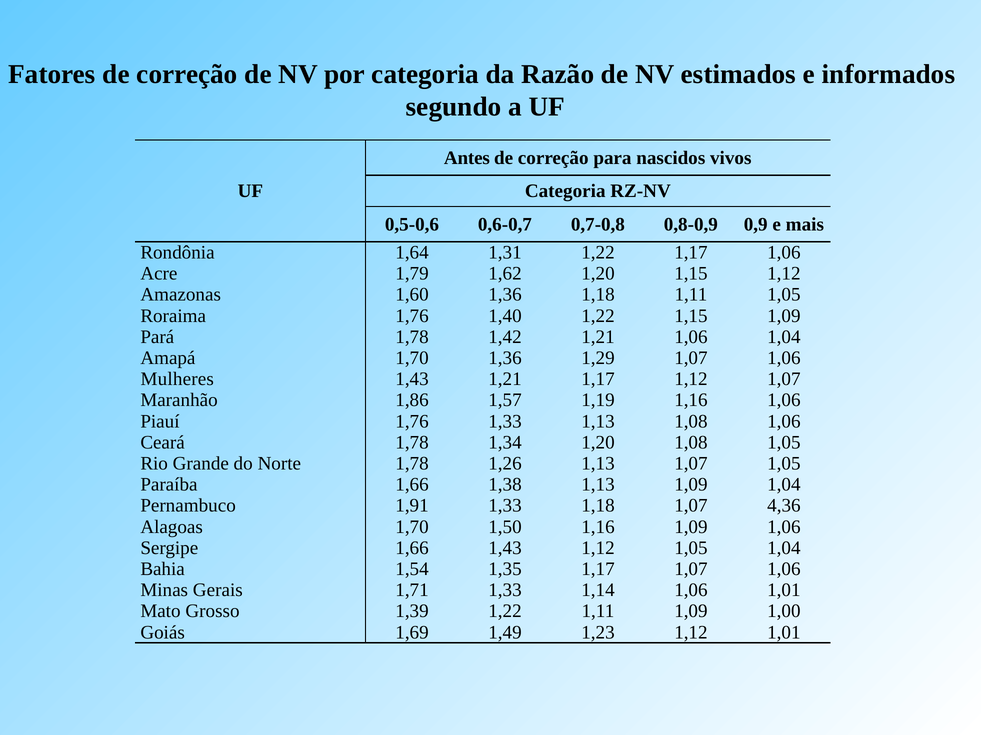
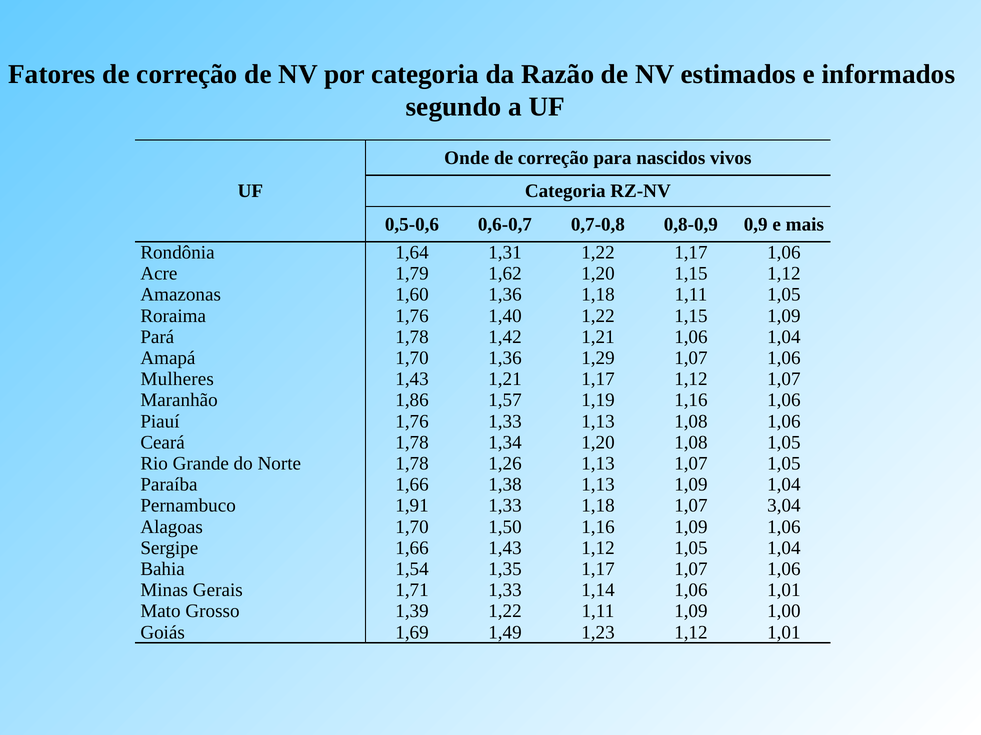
Antes: Antes -> Onde
4,36: 4,36 -> 3,04
